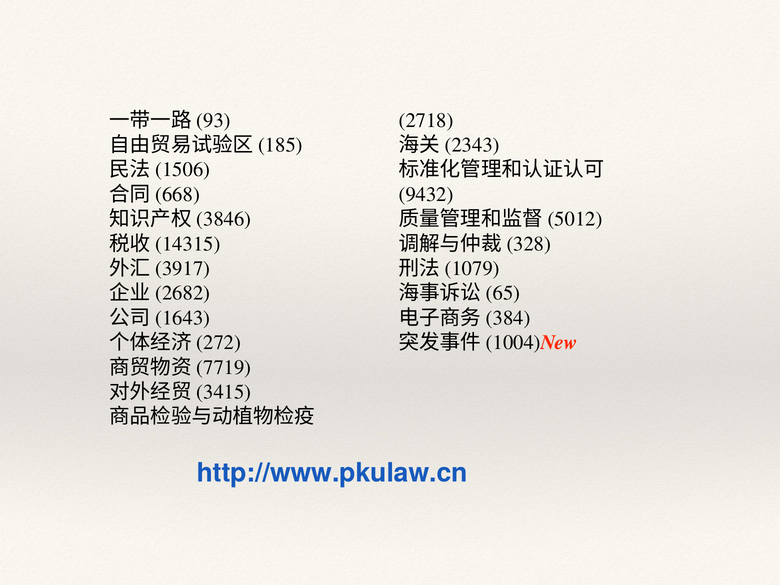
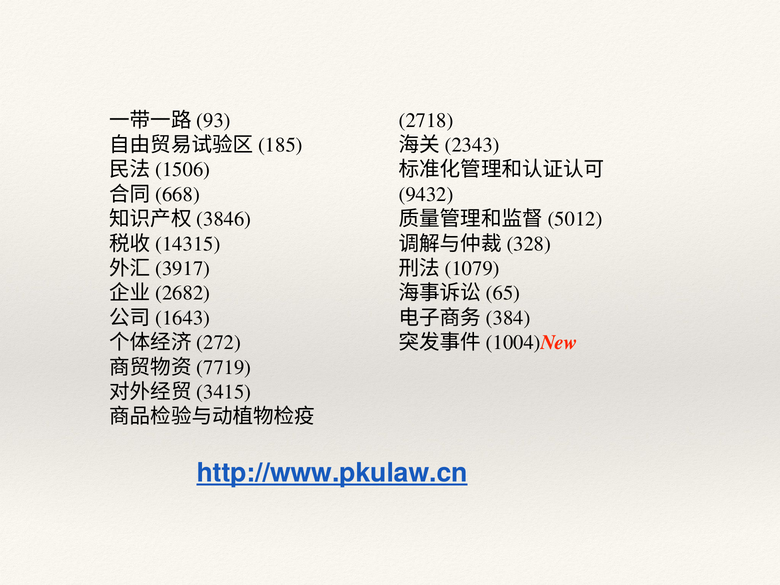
http://www.pkulaw.cn underline: none -> present
